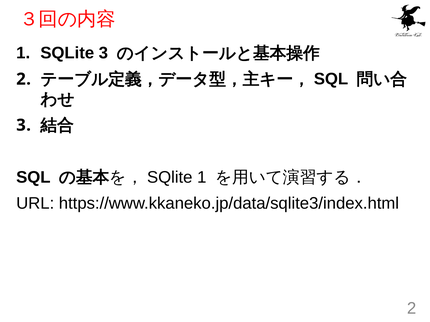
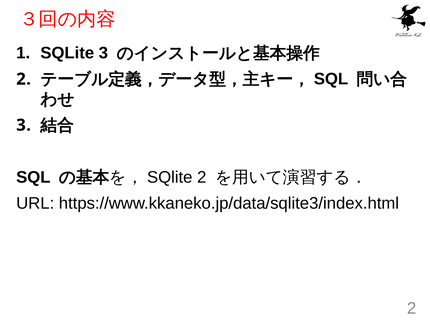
1 at (202, 177): 1 -> 2
